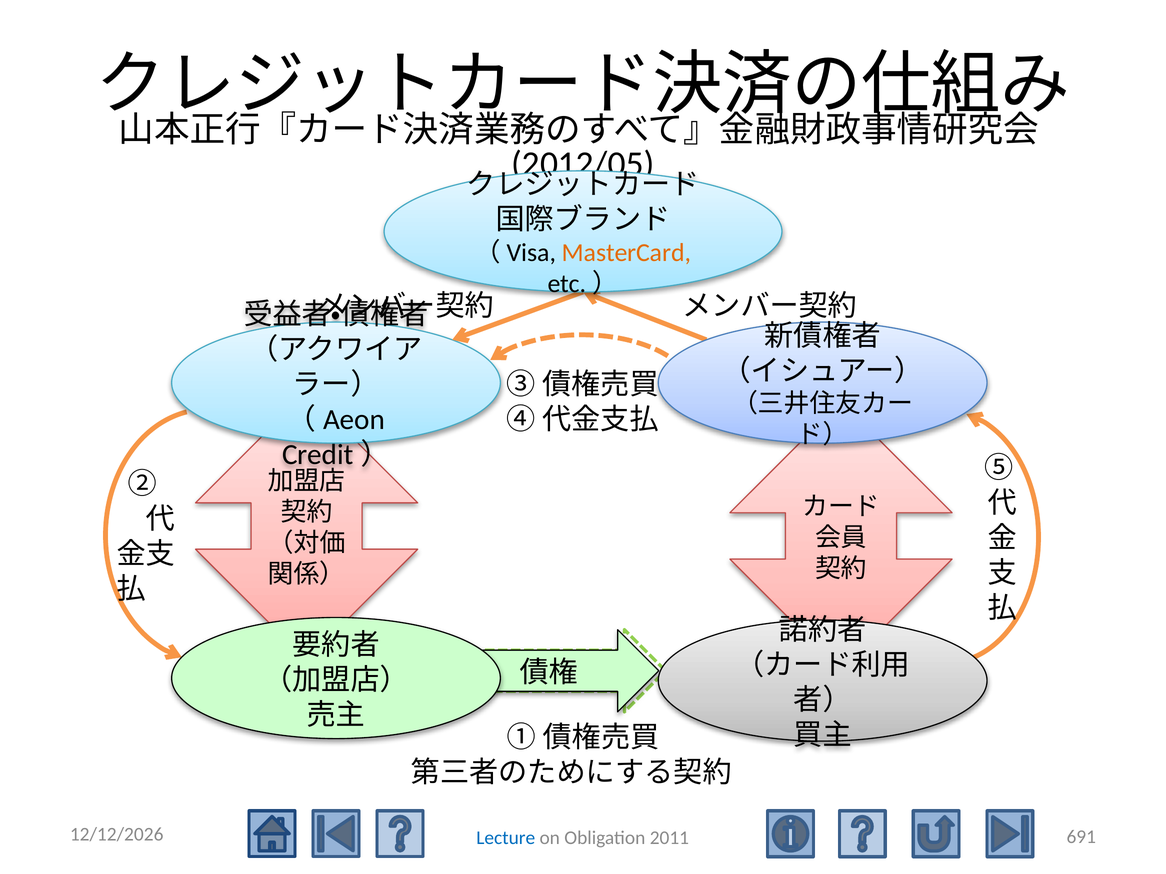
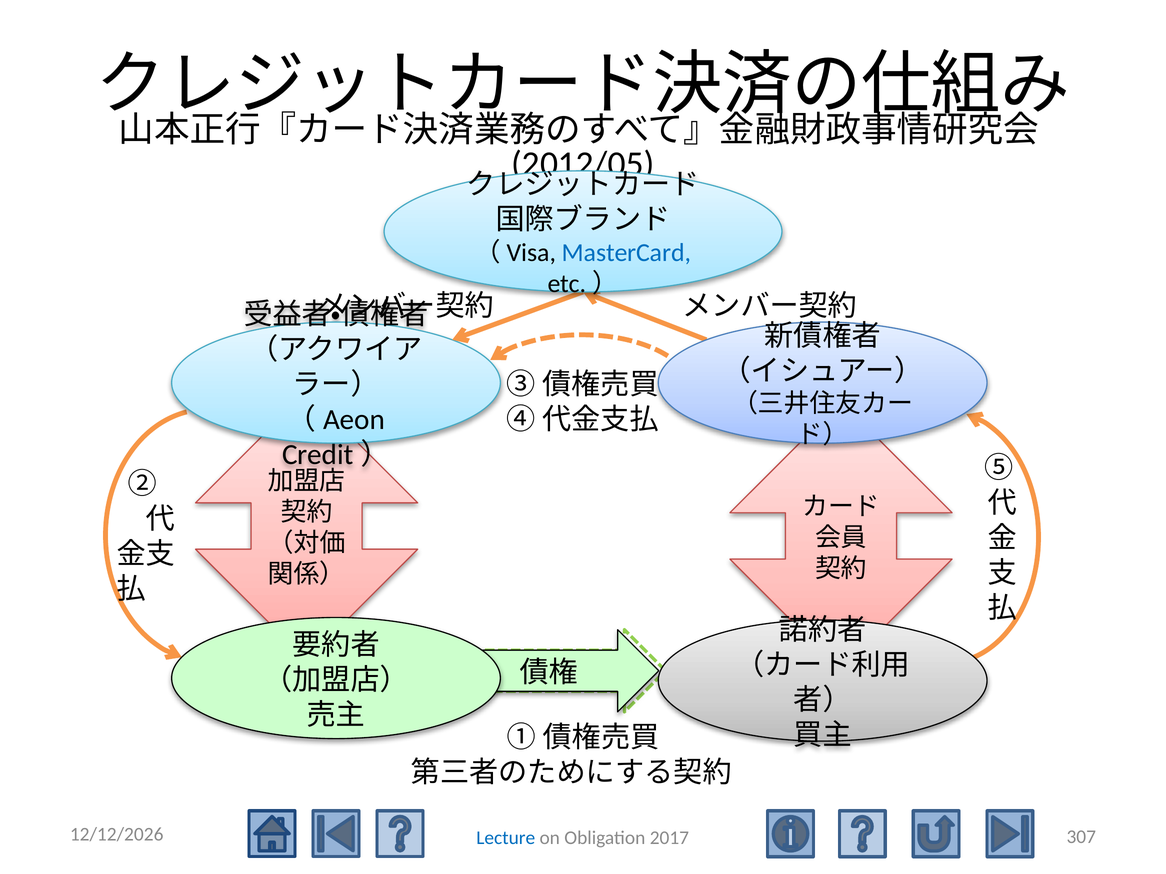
MasterCard colour: orange -> blue
691: 691 -> 307
2011: 2011 -> 2017
